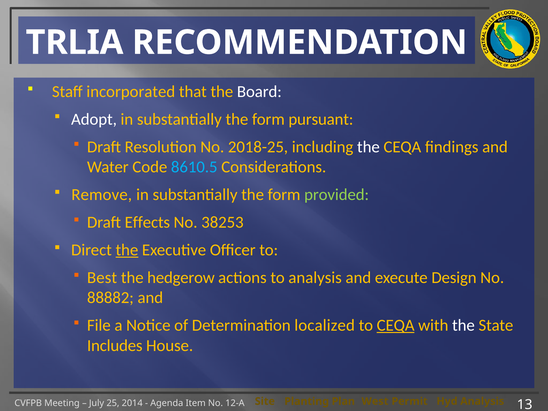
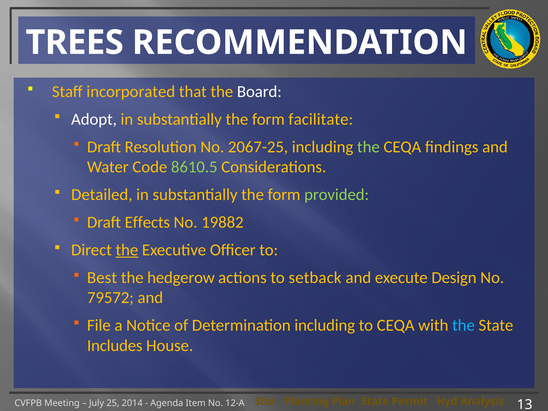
TRLIA: TRLIA -> TREES
pursuant: pursuant -> facilitate
2018-25: 2018-25 -> 2067-25
the at (368, 147) colour: white -> light green
8610.5 colour: light blue -> light green
Remove: Remove -> Detailed
38253: 38253 -> 19882
to analysis: analysis -> setback
88882: 88882 -> 79572
Determination localized: localized -> including
CEQA at (396, 325) underline: present -> none
the at (463, 325) colour: white -> light blue
West at (375, 401): West -> State
